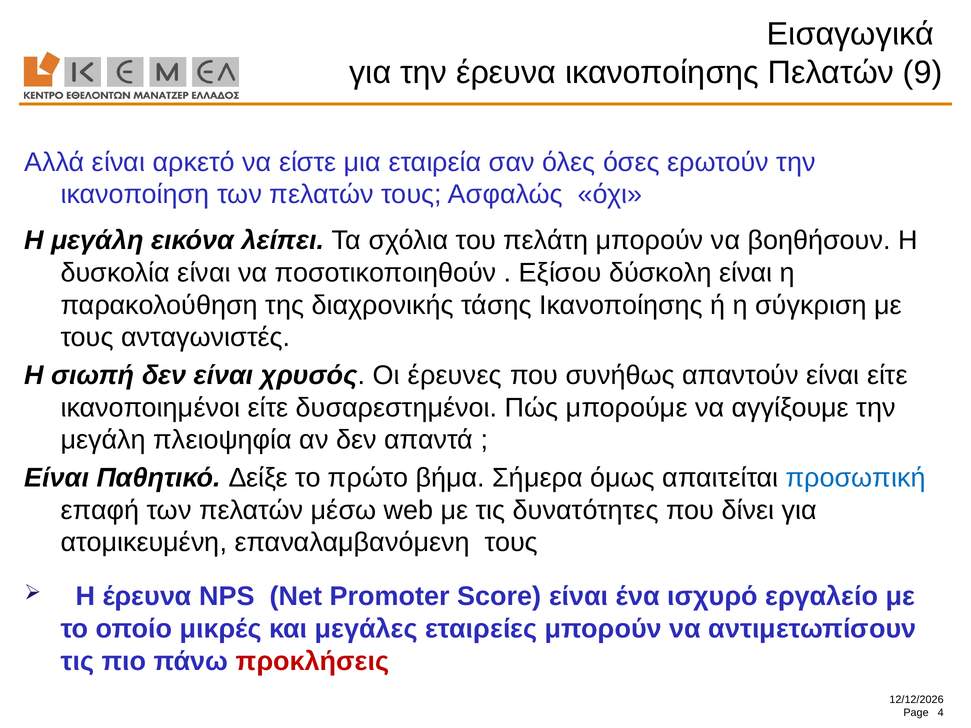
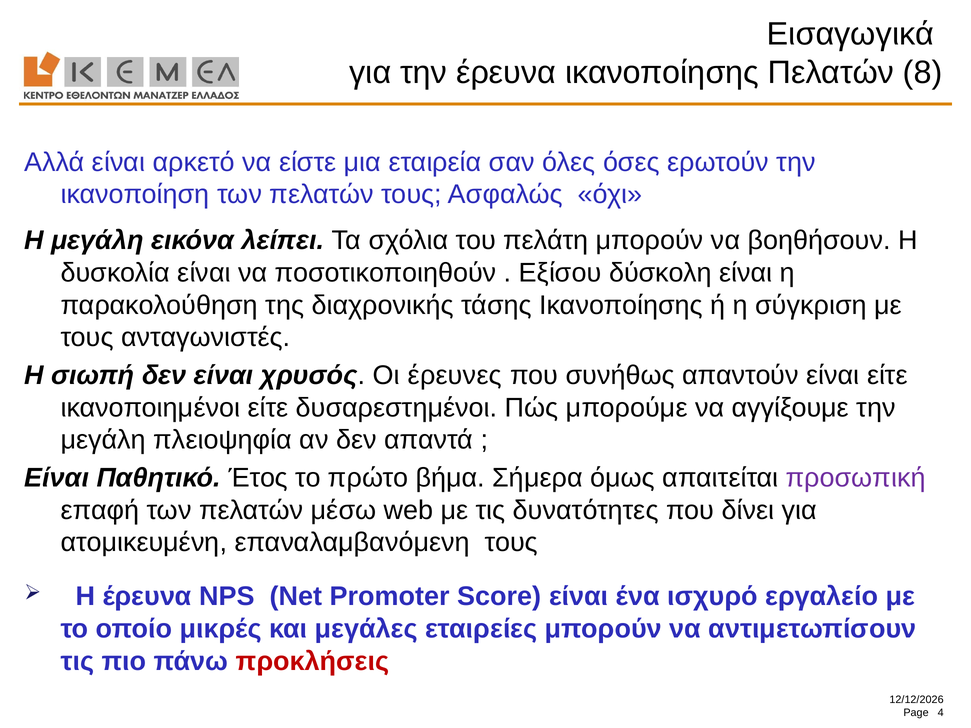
9: 9 -> 8
Δείξε: Δείξε -> Έτος
προσωπική colour: blue -> purple
